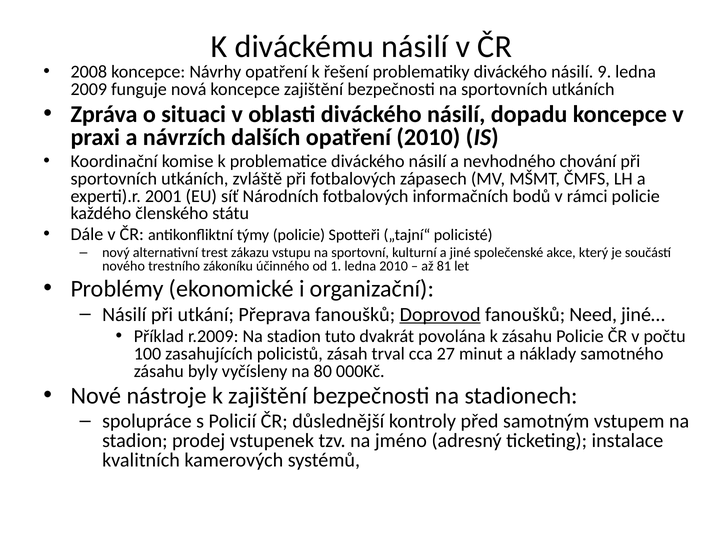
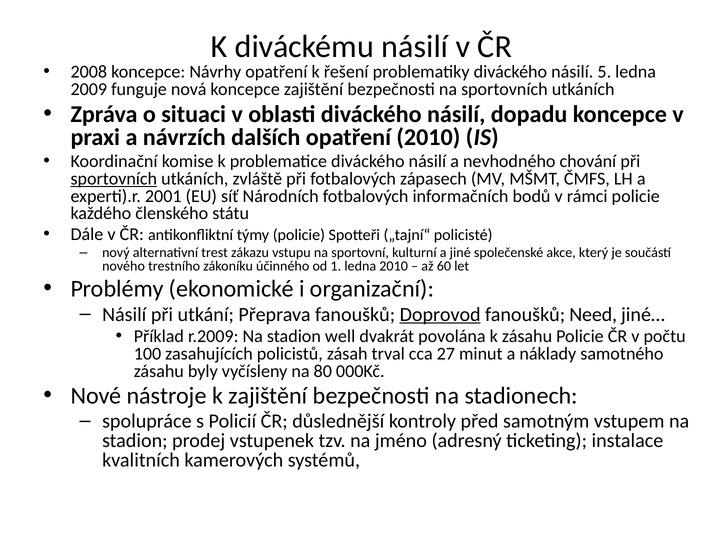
9: 9 -> 5
sportovních at (114, 179) underline: none -> present
81: 81 -> 60
tuto: tuto -> well
